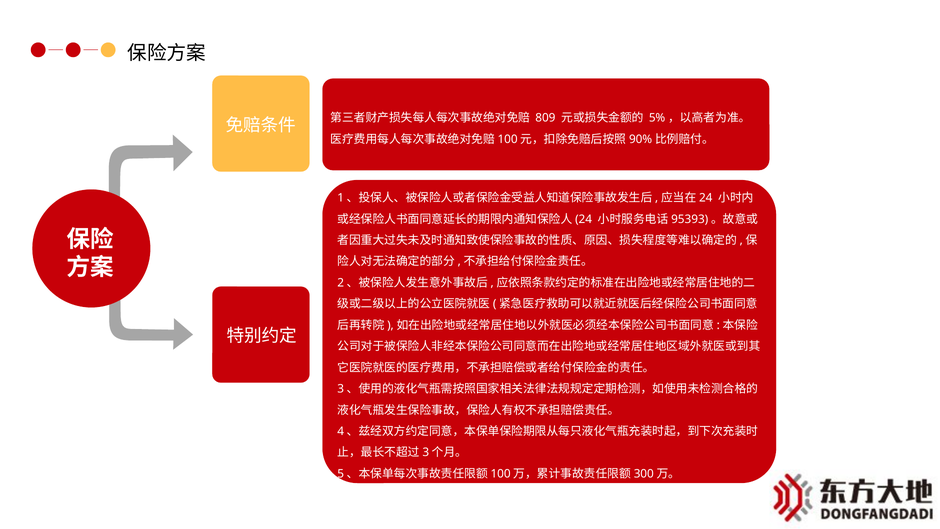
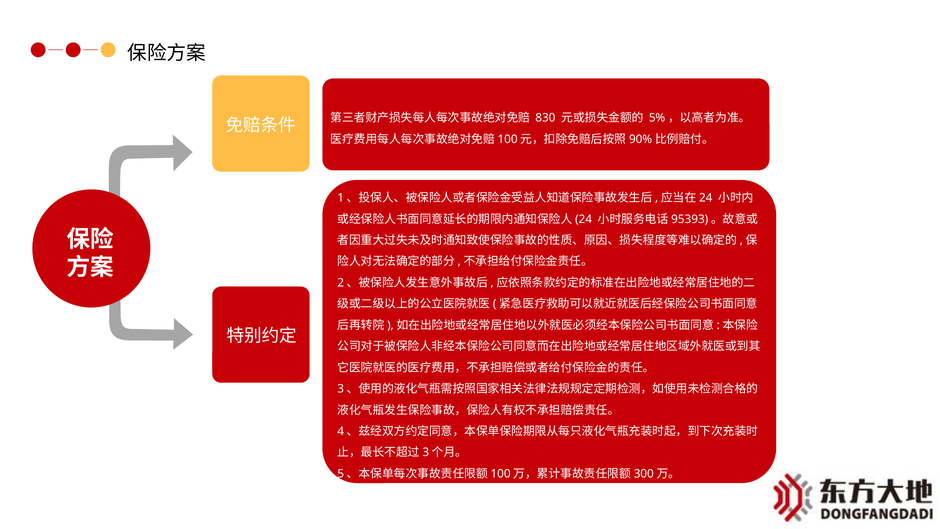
809: 809 -> 830
